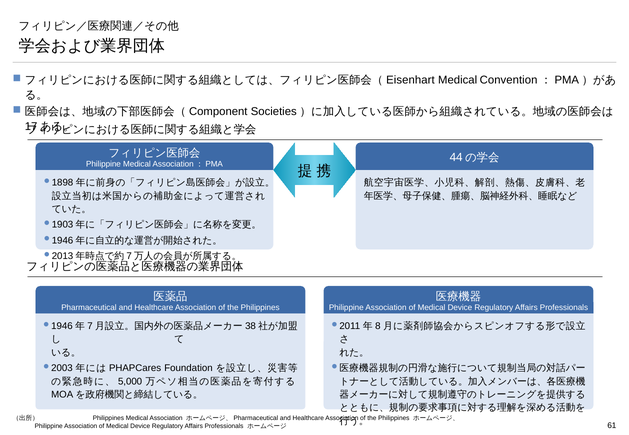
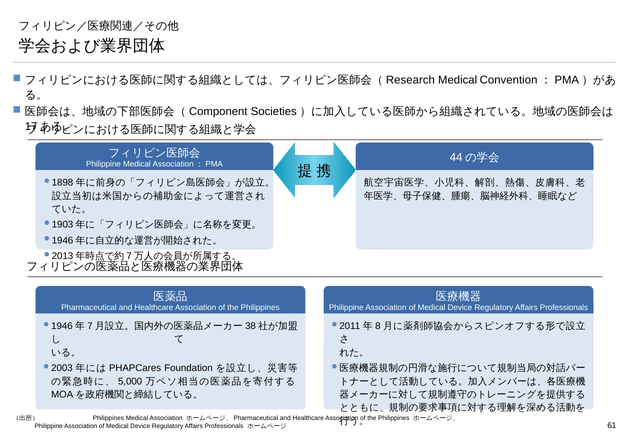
Eisenhart: Eisenhart -> Research
